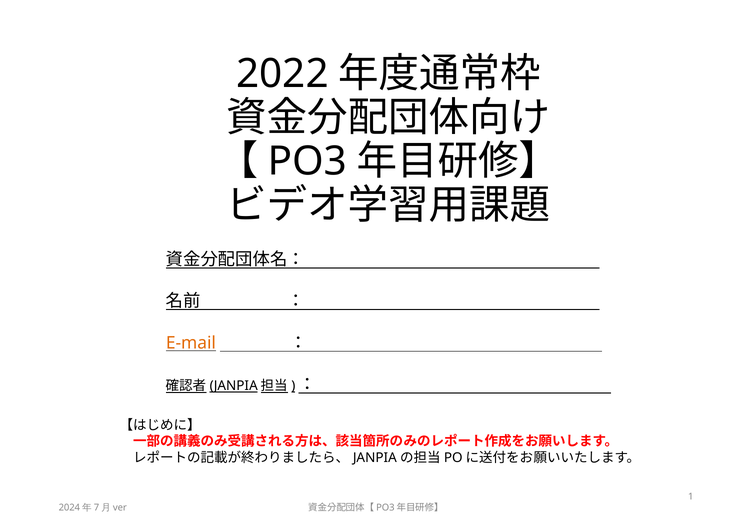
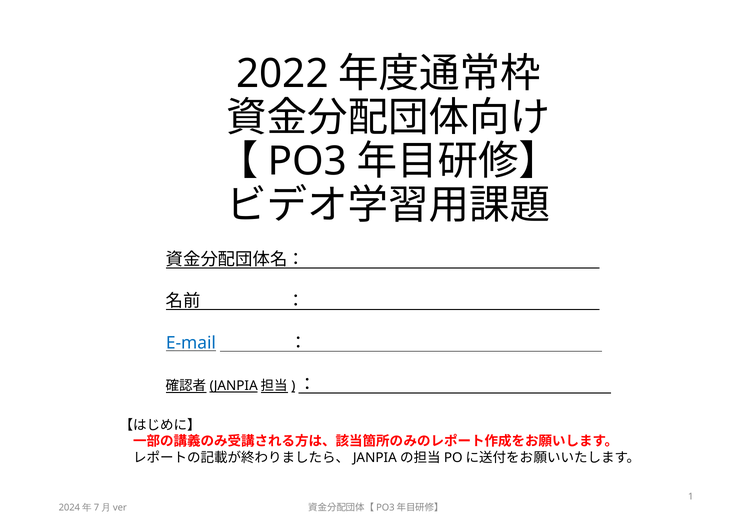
E-mail colour: orange -> blue
